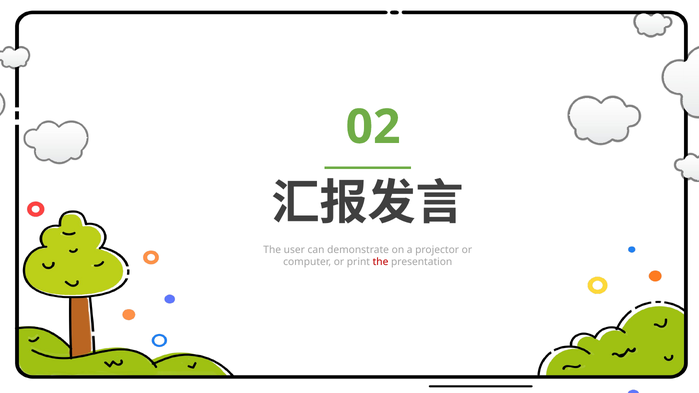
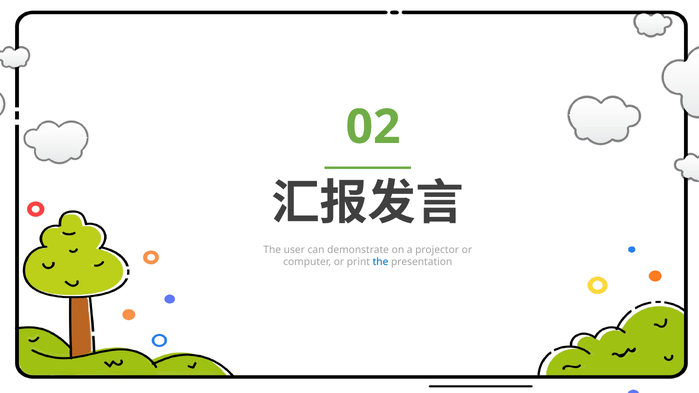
the at (381, 262) colour: red -> blue
